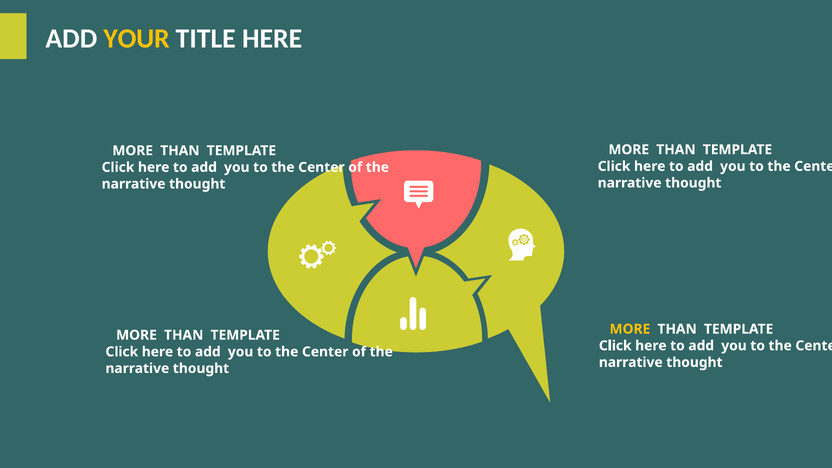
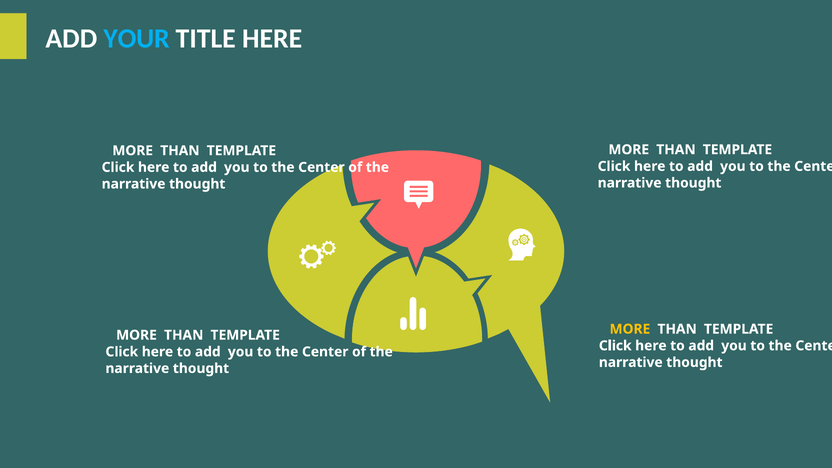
YOUR colour: yellow -> light blue
